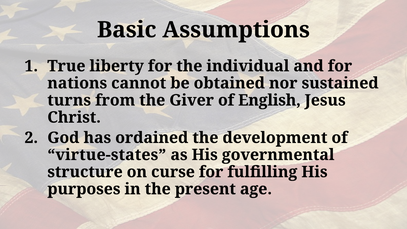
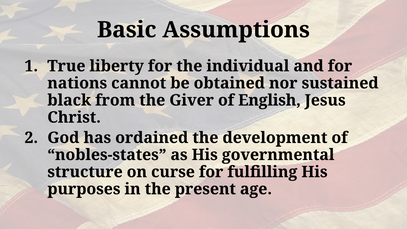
turns: turns -> black
virtue-states: virtue-states -> nobles-states
